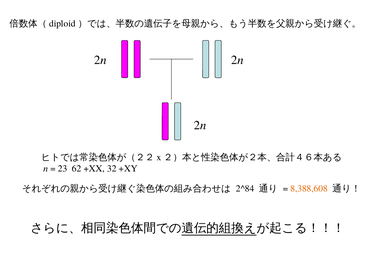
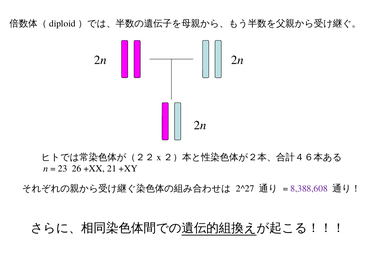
62: 62 -> 26
32: 32 -> 21
2^84: 2^84 -> 2^27
8,388,608 colour: orange -> purple
